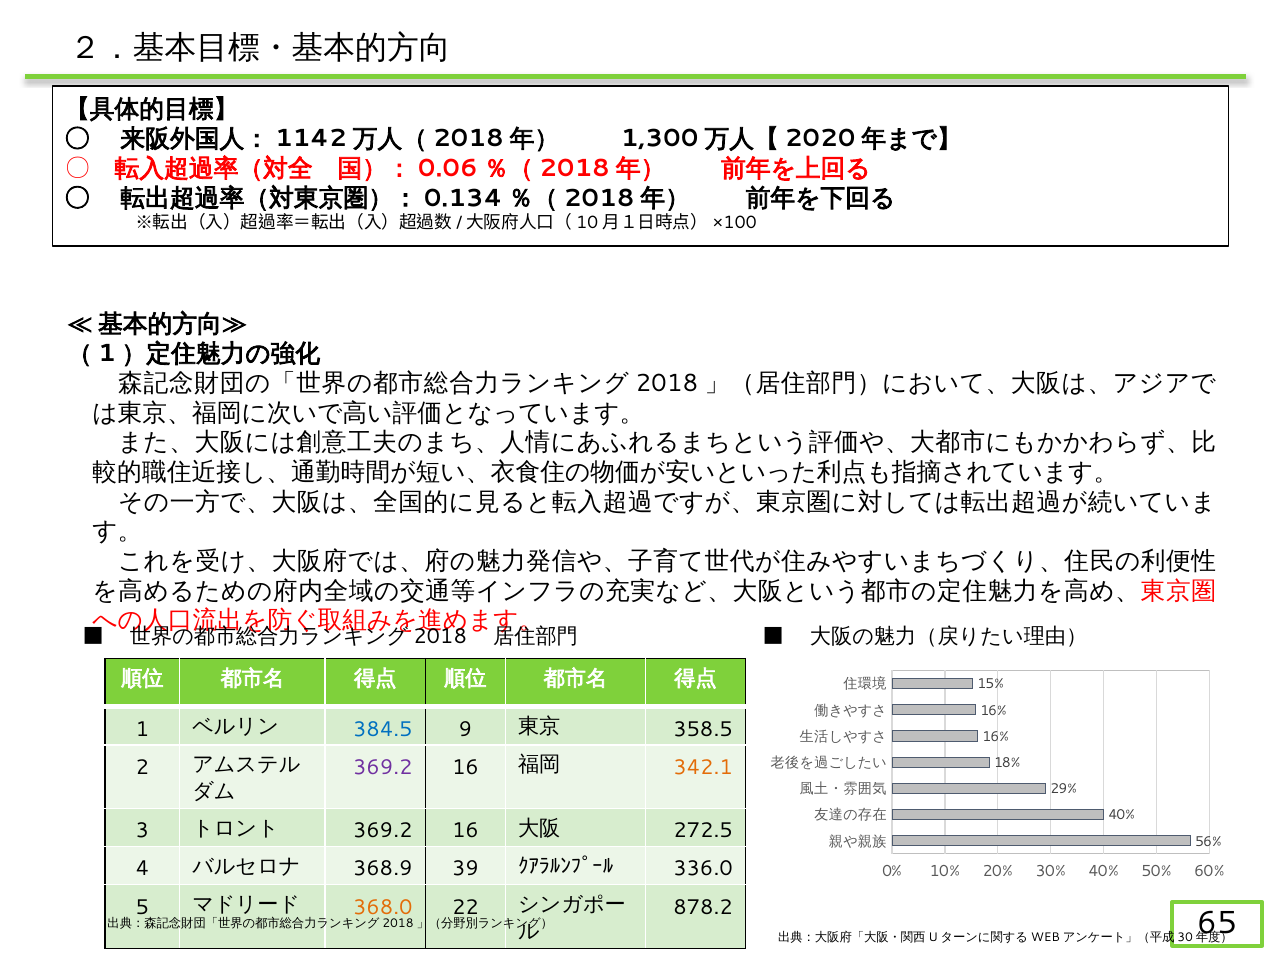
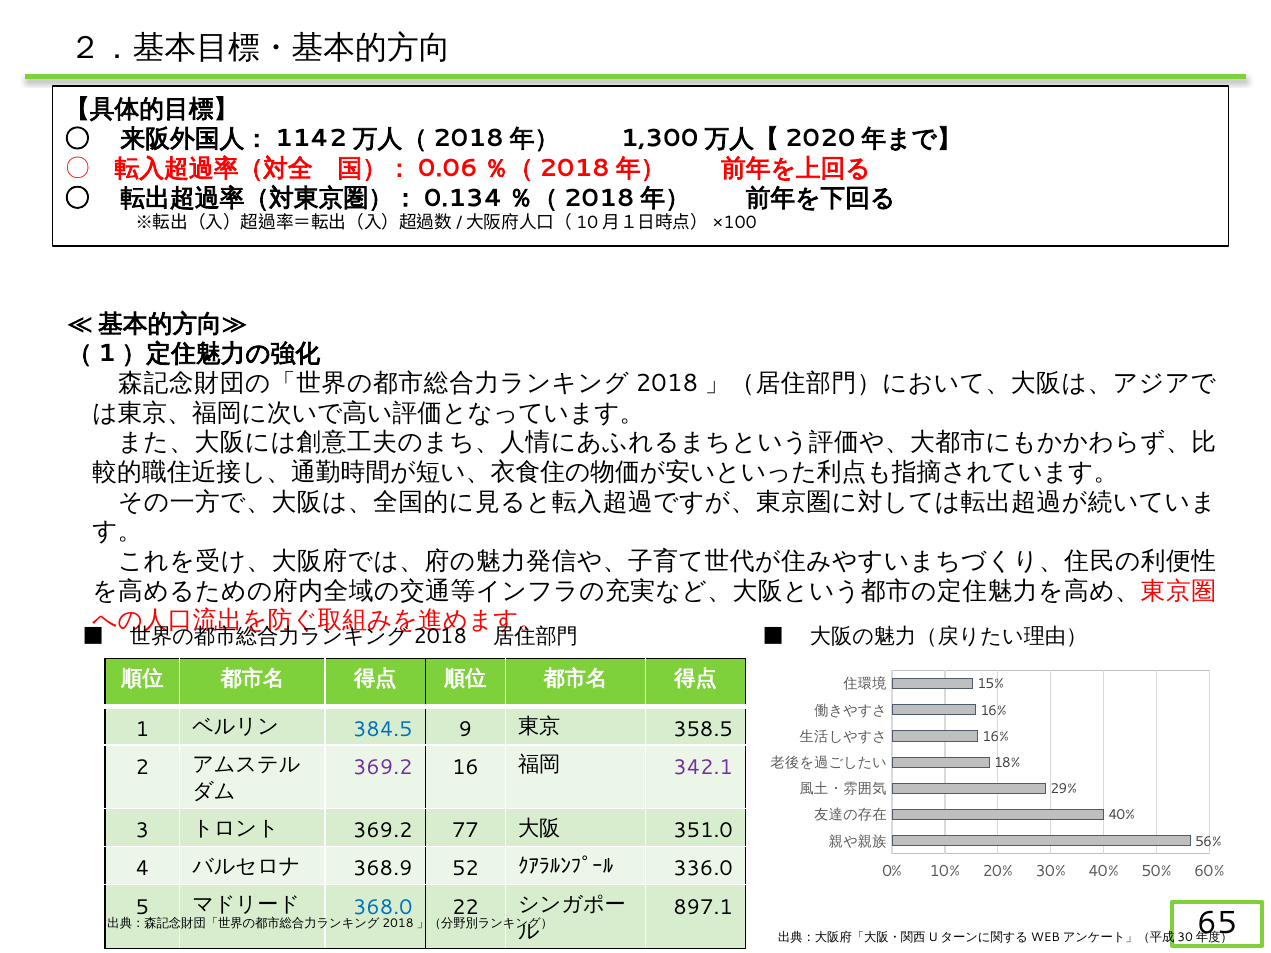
342.1 colour: orange -> purple
16 at (465, 831): 16 -> 77
272.5: 272.5 -> 351.0
39: 39 -> 52
368.0 colour: orange -> blue
878.2: 878.2 -> 897.1
